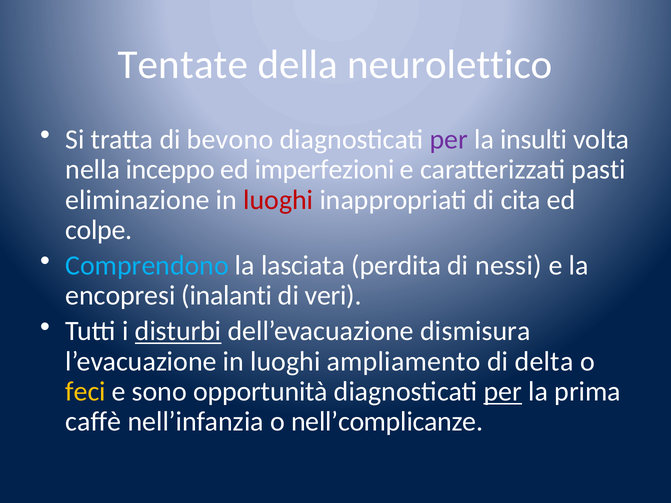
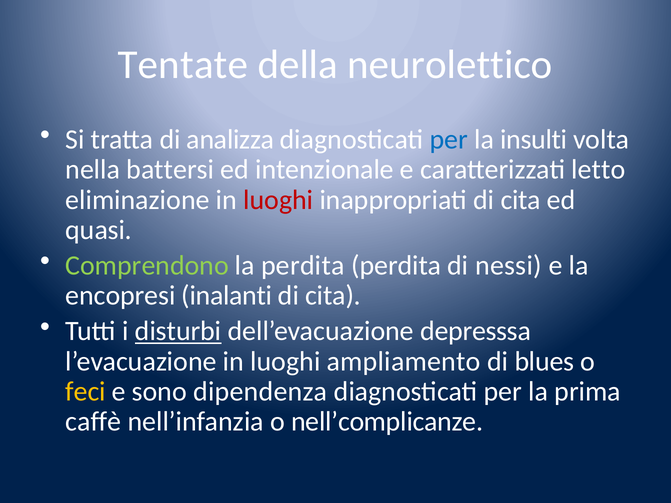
bevono: bevono -> analizza
per at (449, 140) colour: purple -> blue
inceppo: inceppo -> battersi
imperfezioni: imperfezioni -> intenzionale
pasti: pasti -> letto
colpe: colpe -> quasi
Comprendono colour: light blue -> light green
la lasciata: lasciata -> perdita
veri at (333, 296): veri -> cita
dismisura: dismisura -> depresssa
delta: delta -> blues
opportunità: opportunità -> dipendenza
per at (503, 392) underline: present -> none
